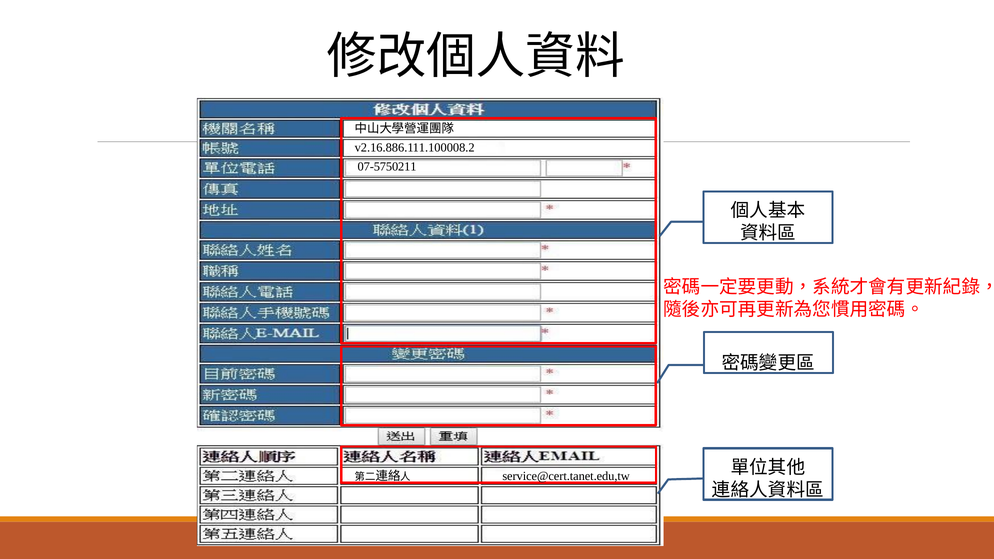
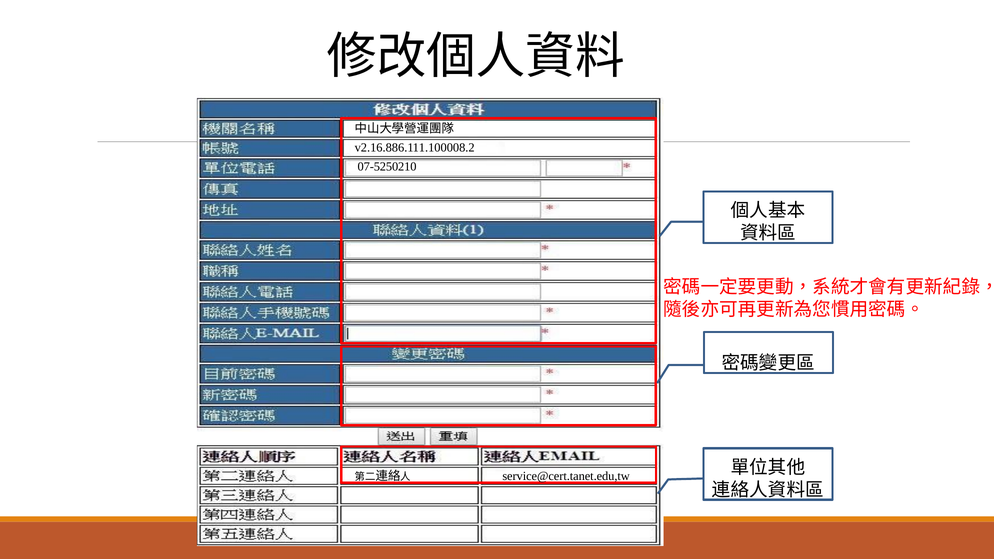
07-5750211: 07-5750211 -> 07-5250210
